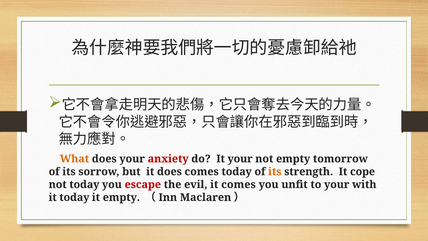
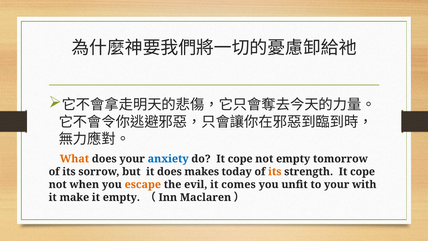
anxiety colour: red -> blue
do It your: your -> cope
does comes: comes -> makes
not today: today -> when
escape colour: red -> orange
it today: today -> make
